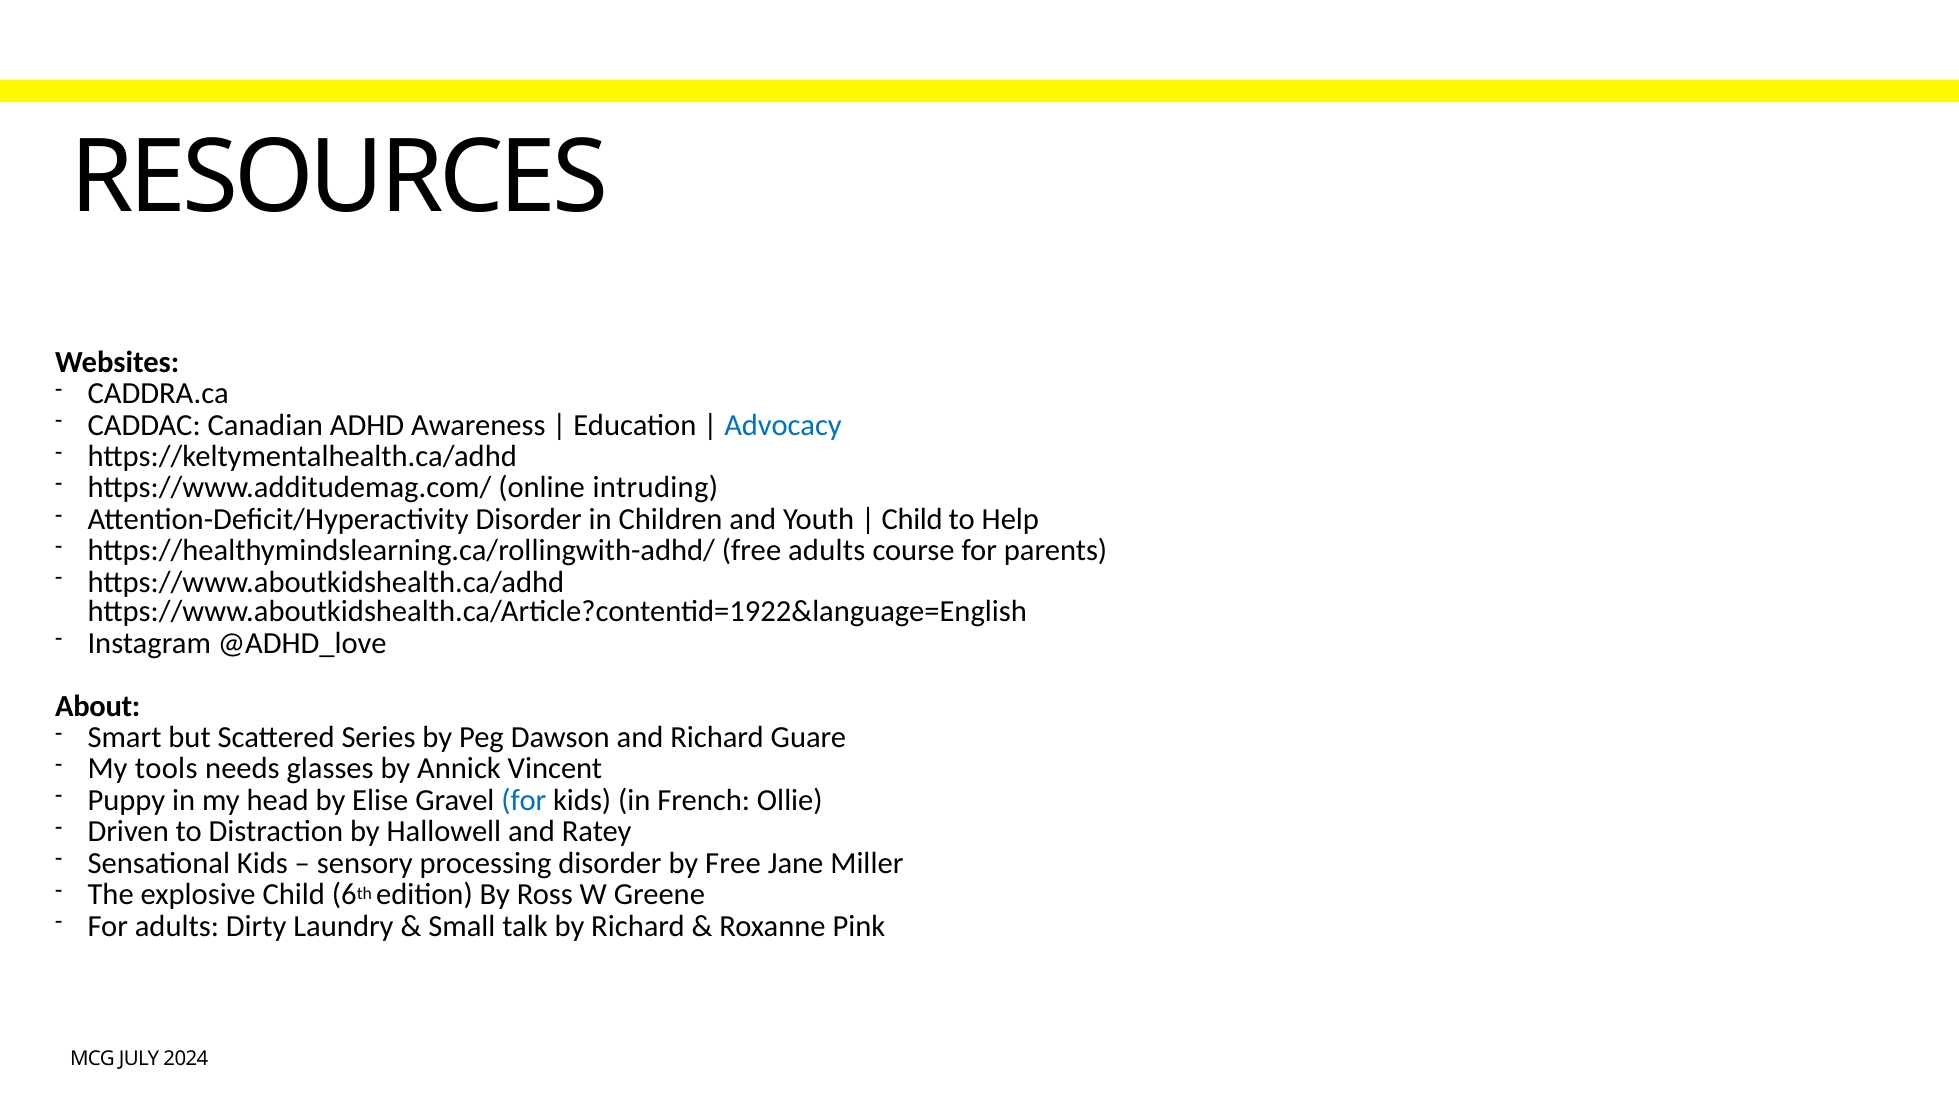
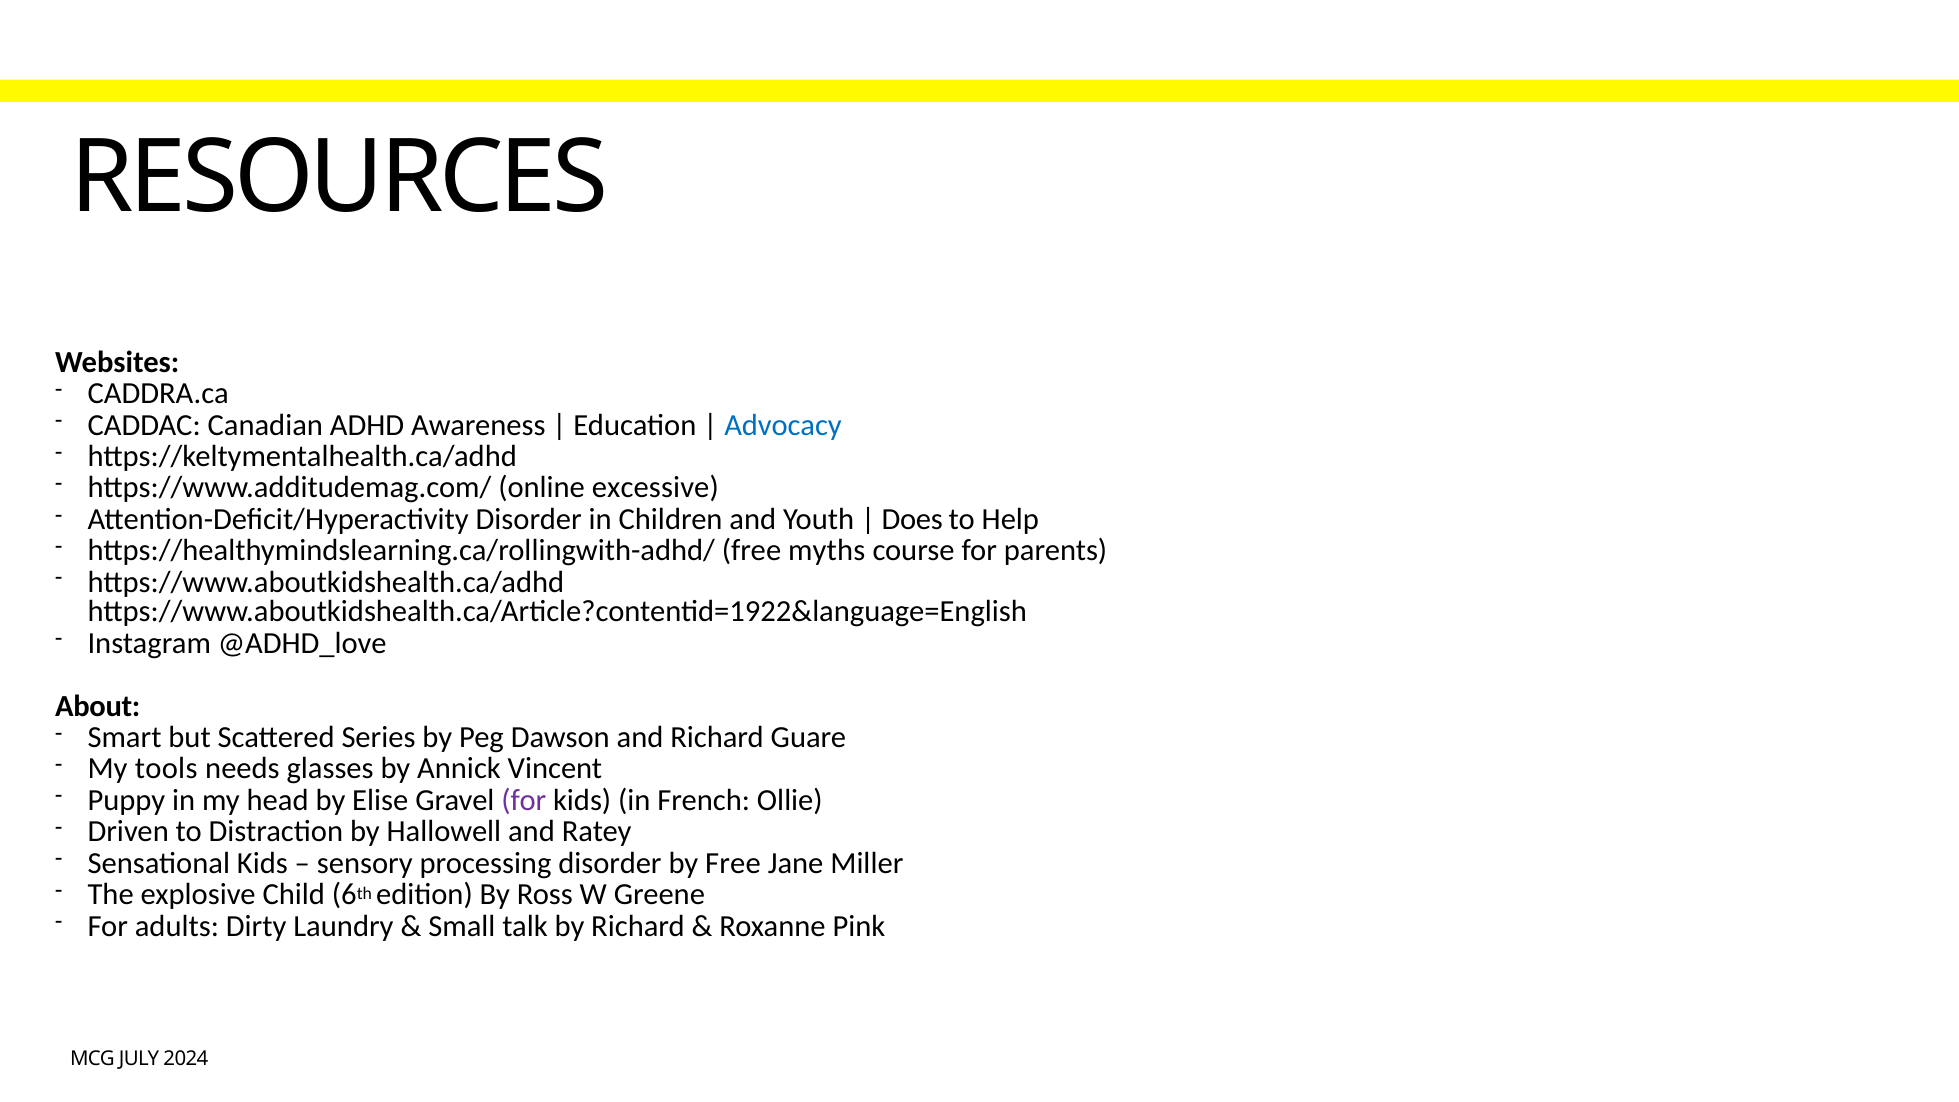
intruding: intruding -> excessive
Child at (912, 519): Child -> Does
free adults: adults -> myths
for at (524, 800) colour: blue -> purple
